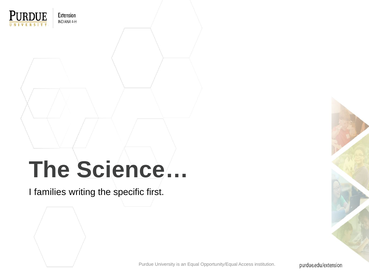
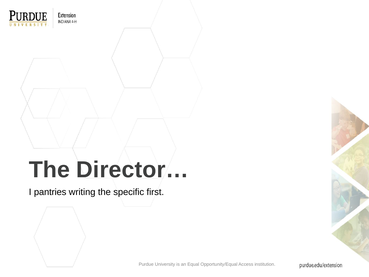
Science…: Science… -> Director…
families: families -> pantries
